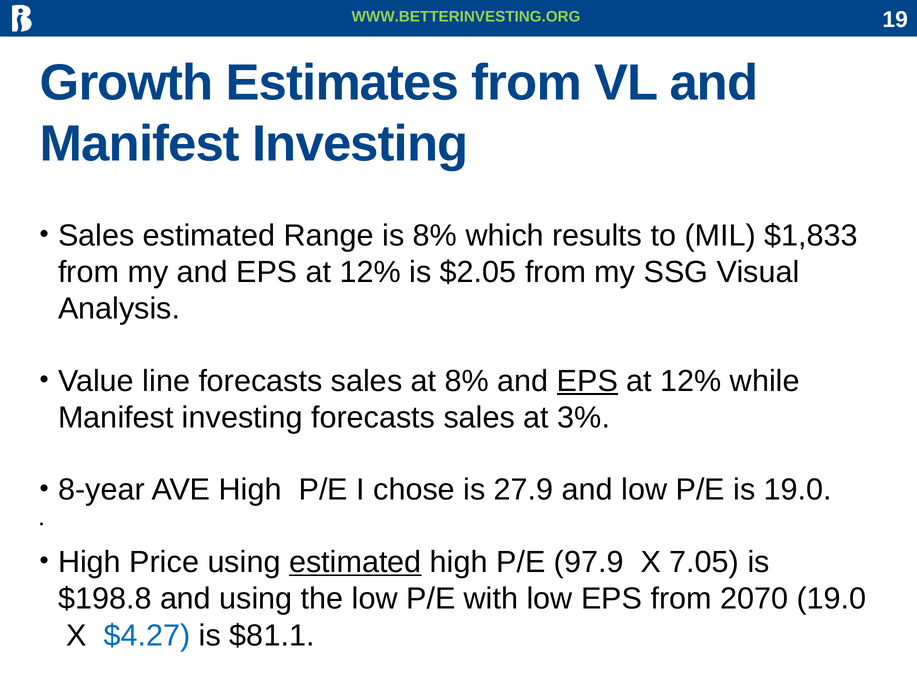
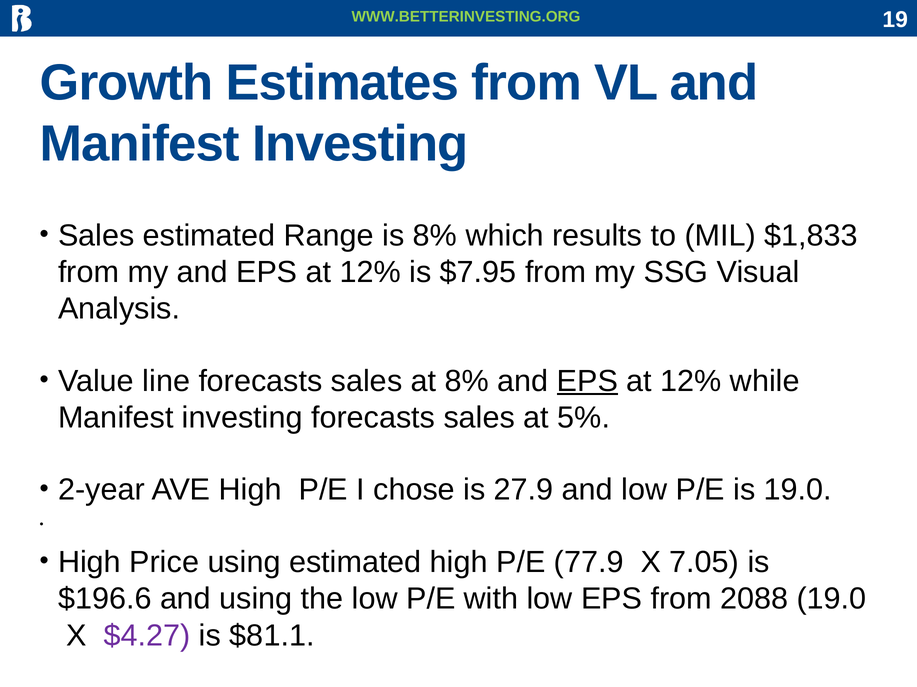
$2.05: $2.05 -> $7.95
3%: 3% -> 5%
8-year: 8-year -> 2-year
estimated at (355, 563) underline: present -> none
97.9: 97.9 -> 77.9
$198.8: $198.8 -> $196.6
2070: 2070 -> 2088
$4.27 colour: blue -> purple
